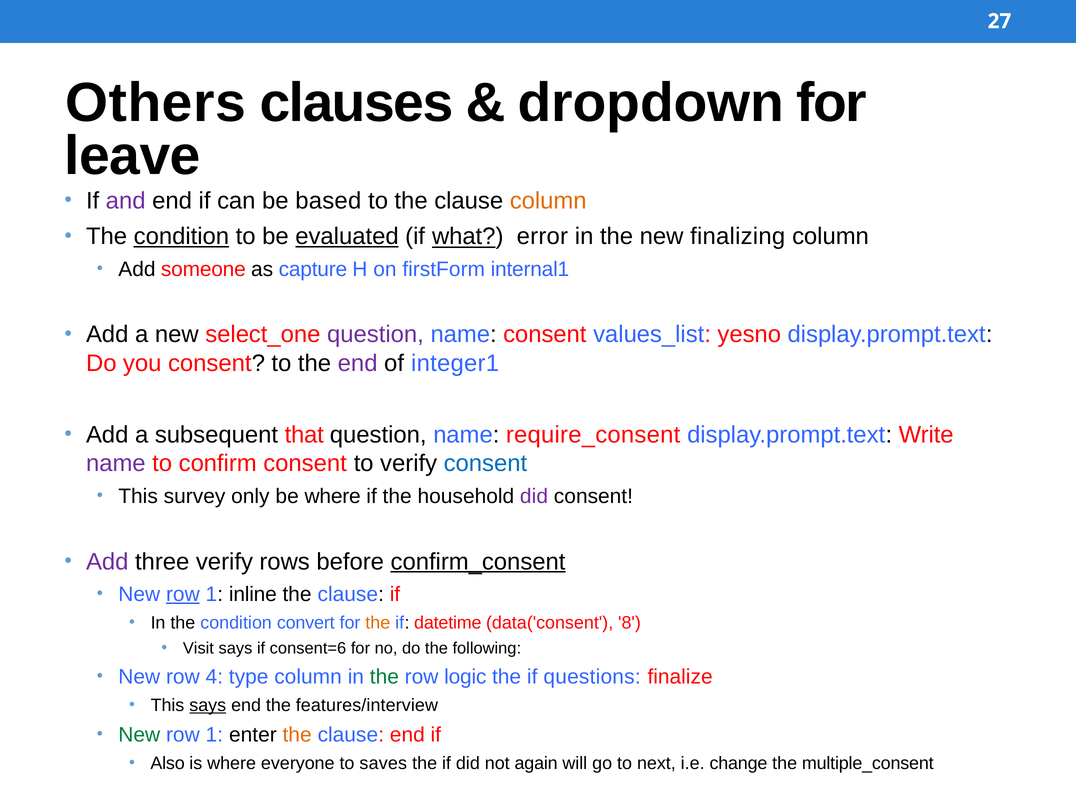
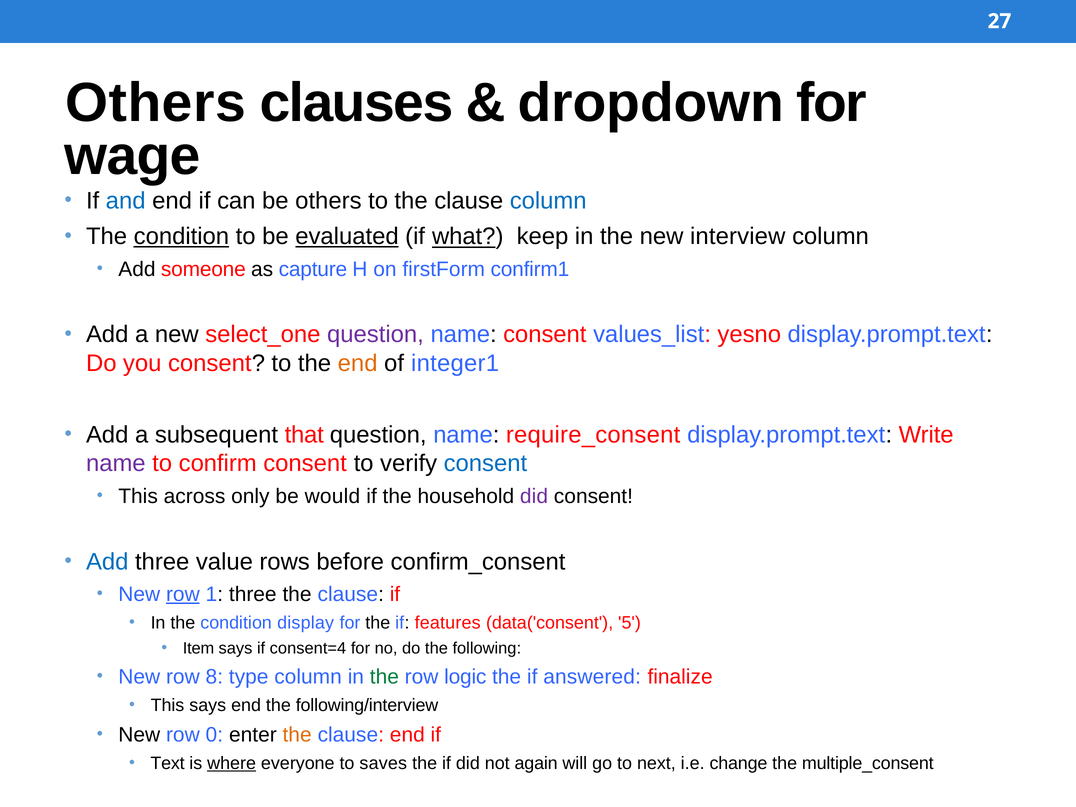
leave: leave -> wage
and colour: purple -> blue
be based: based -> others
column at (548, 201) colour: orange -> blue
error: error -> keep
finalizing: finalizing -> interview
internal1: internal1 -> confirm1
end at (358, 363) colour: purple -> orange
survey: survey -> across
be where: where -> would
Add at (107, 562) colour: purple -> blue
three verify: verify -> value
confirm_consent underline: present -> none
1 inline: inline -> three
convert: convert -> display
the at (378, 623) colour: orange -> black
datetime: datetime -> features
8: 8 -> 5
Visit: Visit -> Item
consent=6: consent=6 -> consent=4
4: 4 -> 8
questions: questions -> answered
says at (208, 705) underline: present -> none
features/interview: features/interview -> following/interview
New at (139, 735) colour: green -> black
1 at (214, 735): 1 -> 0
Also: Also -> Text
where at (232, 763) underline: none -> present
